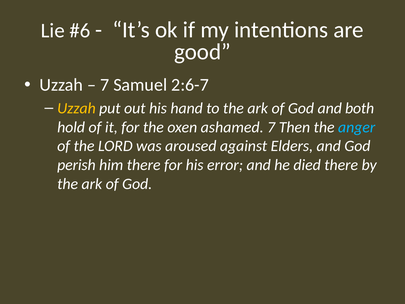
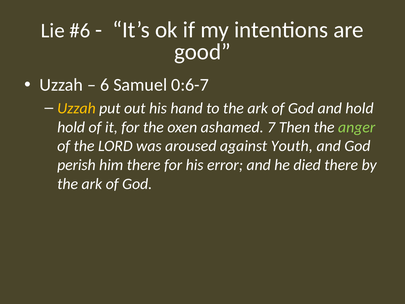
7 at (105, 85): 7 -> 6
2:6-7: 2:6-7 -> 0:6-7
and both: both -> hold
anger colour: light blue -> light green
Elders: Elders -> Youth
